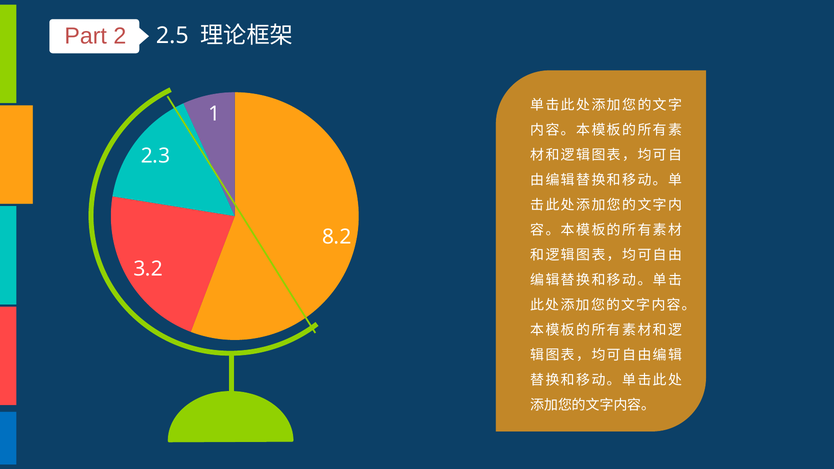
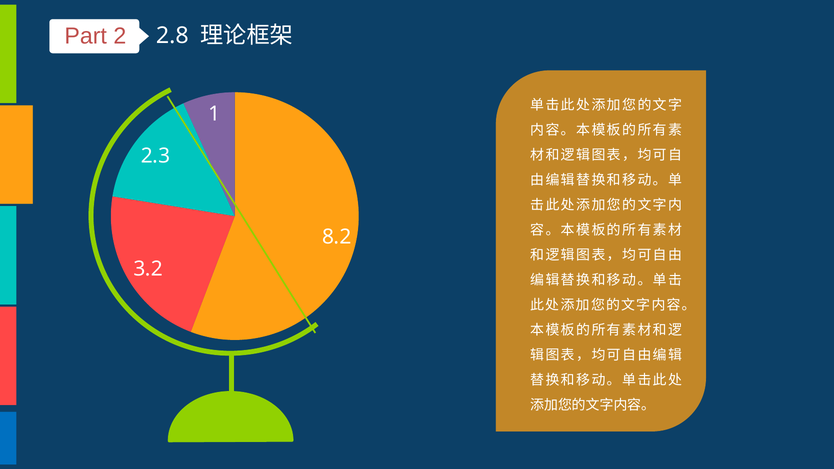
2.5: 2.5 -> 2.8
